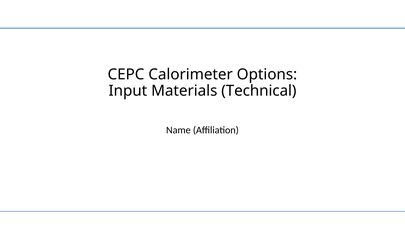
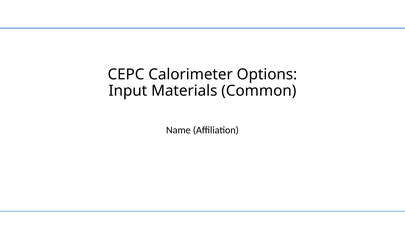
Technical: Technical -> Common
